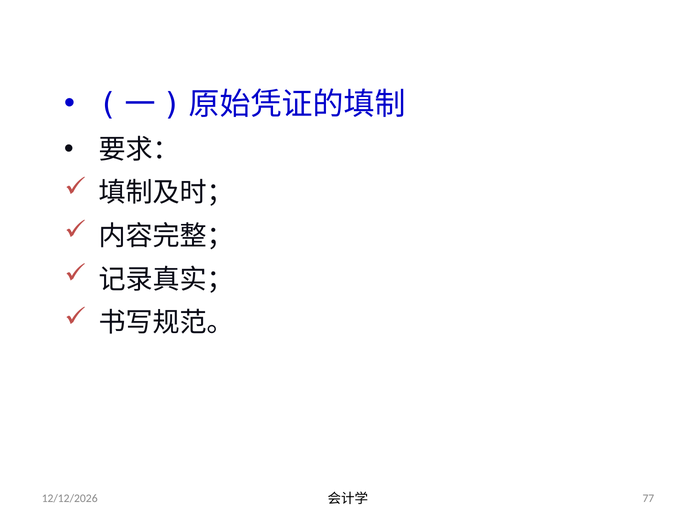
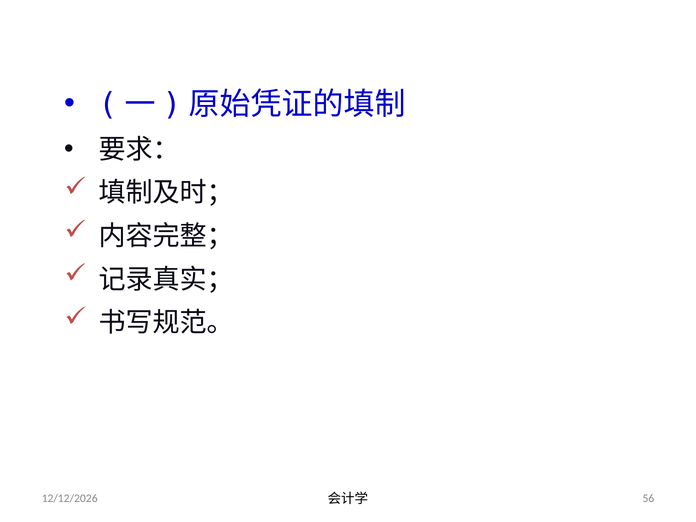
77: 77 -> 56
